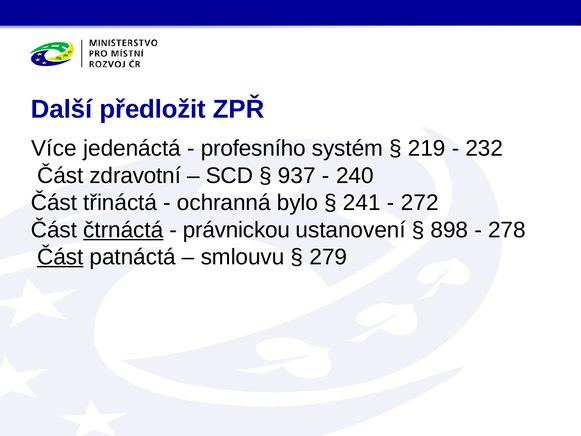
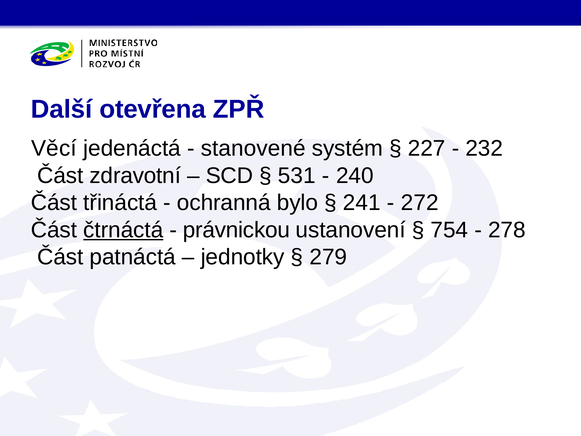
předložit: předložit -> otevřena
Více: Více -> Věcí
profesního: profesního -> stanovené
219: 219 -> 227
937: 937 -> 531
898: 898 -> 754
Část at (60, 257) underline: present -> none
smlouvu: smlouvu -> jednotky
